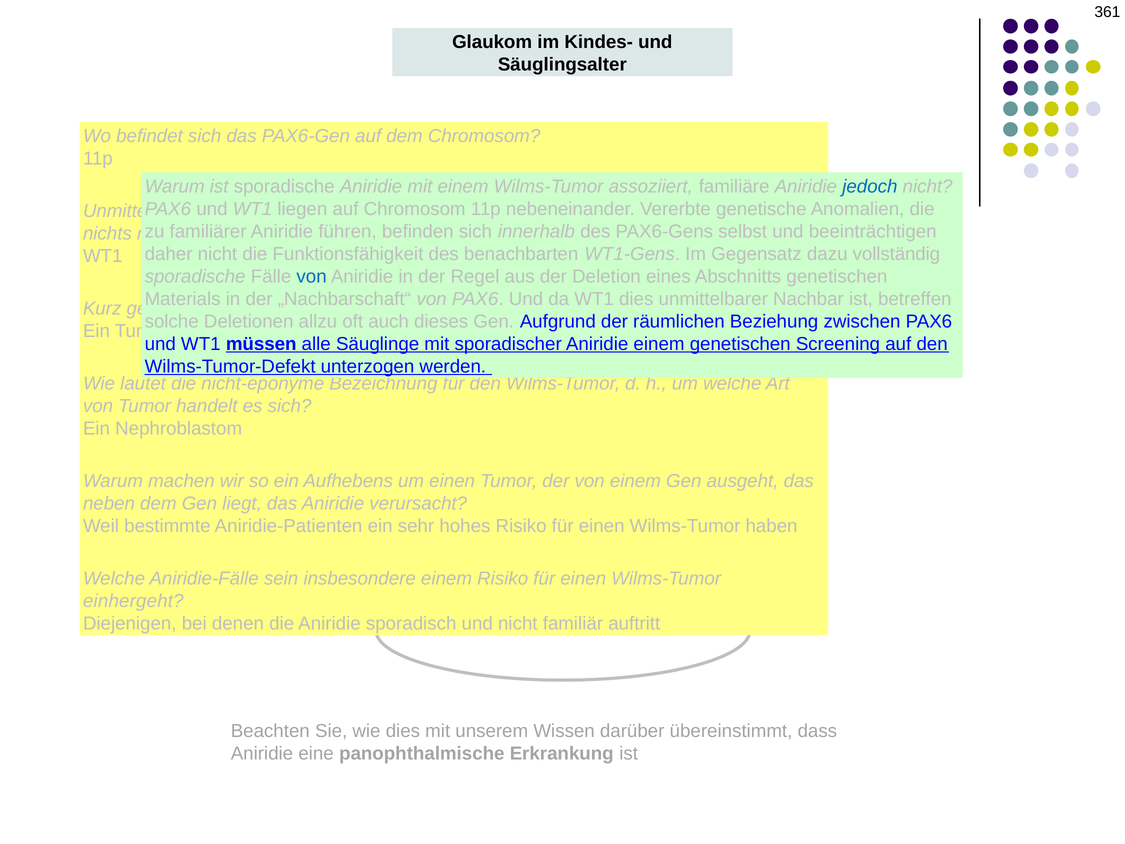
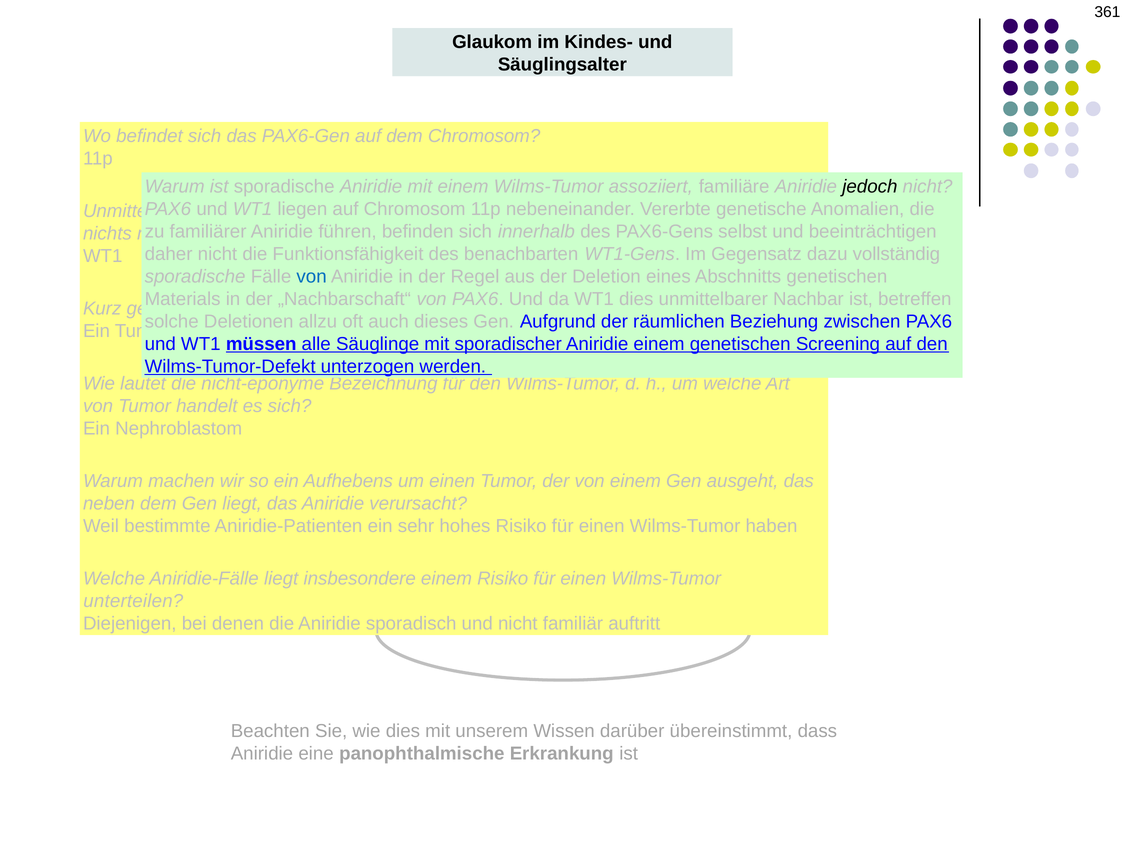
jedoch at (870, 186) colour: blue -> black
Aniridie-Fälle sein: sein -> liegt
einhergeht: einhergeht -> unterteilen
